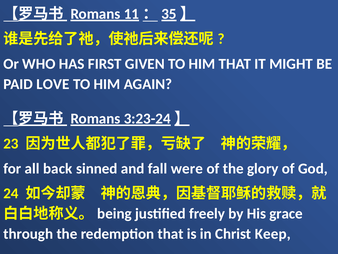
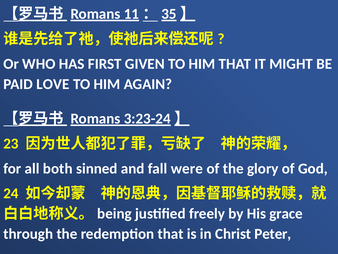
back: back -> both
Keep: Keep -> Peter
